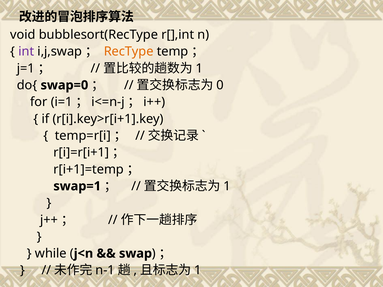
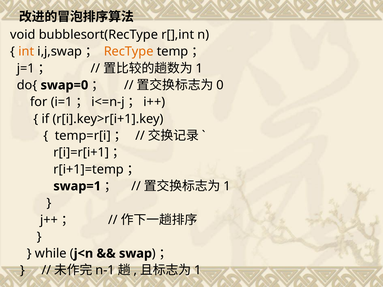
int colour: purple -> orange
